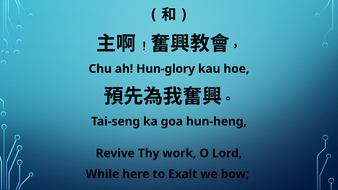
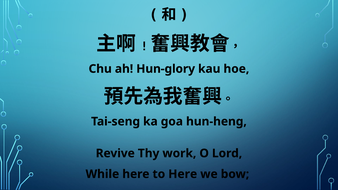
to Exalt: Exalt -> Here
